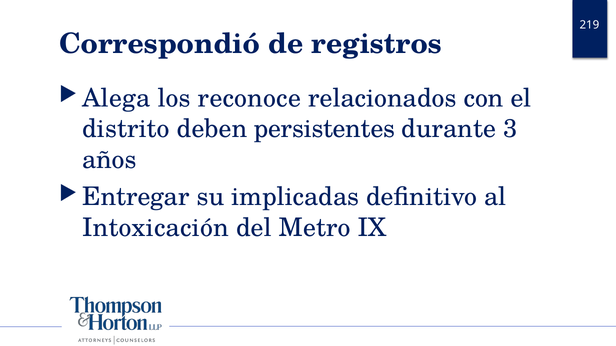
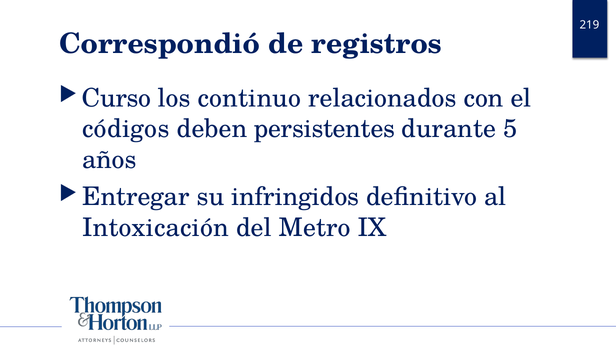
Alega: Alega -> Curso
reconoce: reconoce -> continuo
distrito: distrito -> códigos
3: 3 -> 5
implicadas: implicadas -> infringidos
